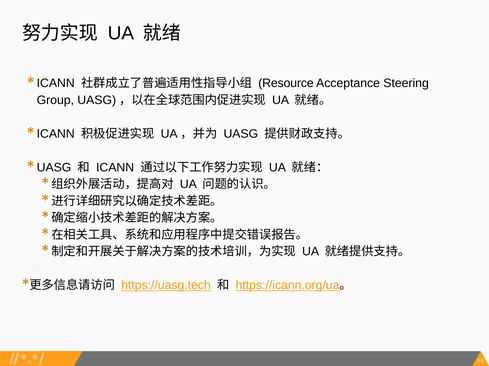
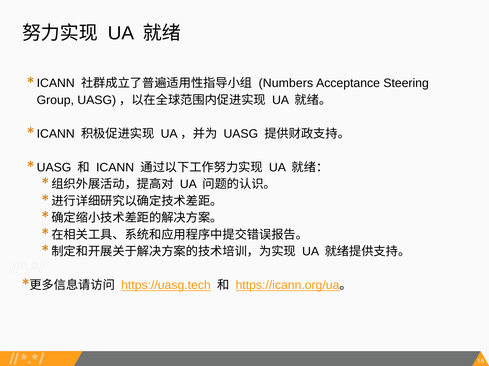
Resource: Resource -> Numbers
